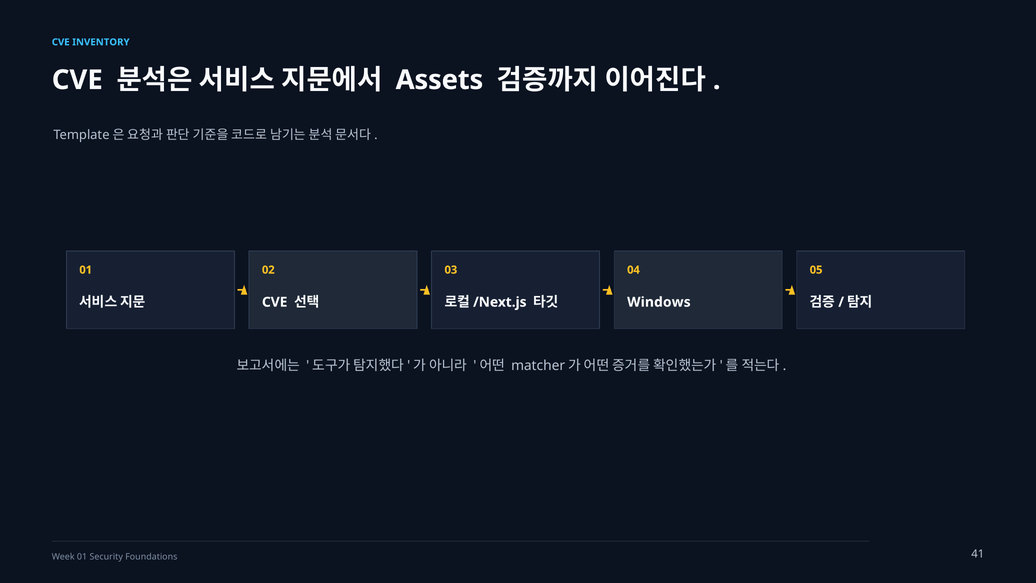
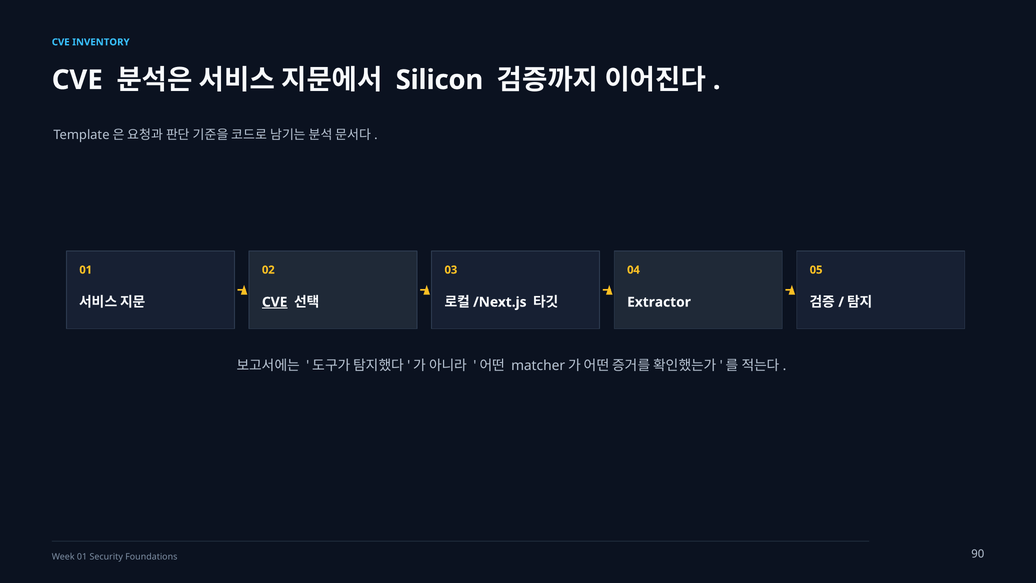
Assets: Assets -> Silicon
CVE at (275, 302) underline: none -> present
Windows: Windows -> Extractor
41: 41 -> 90
